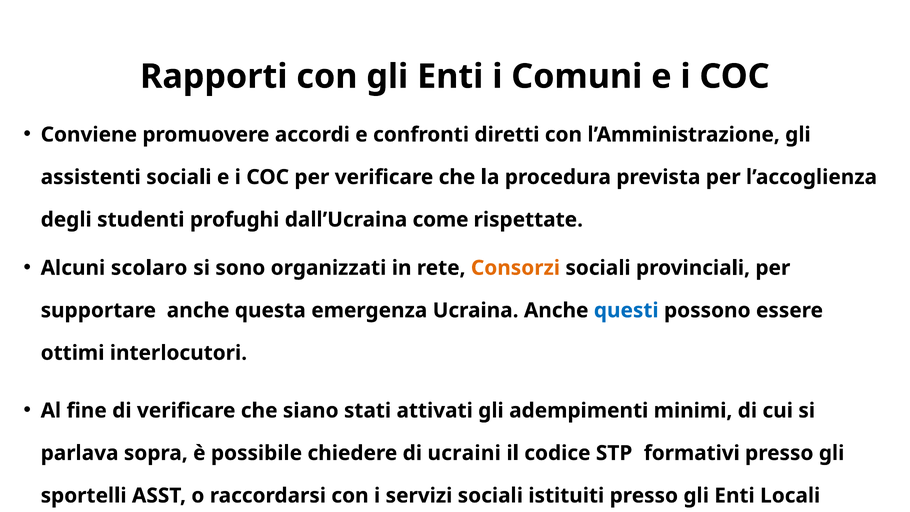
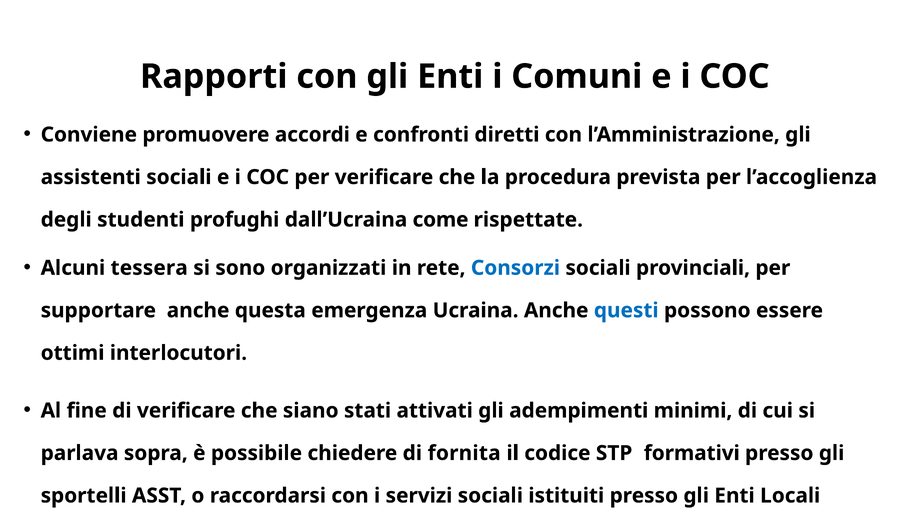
scolaro: scolaro -> tessera
Consorzi colour: orange -> blue
ucraini: ucraini -> fornita
